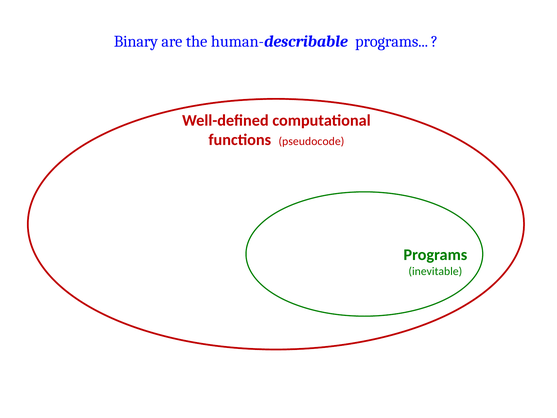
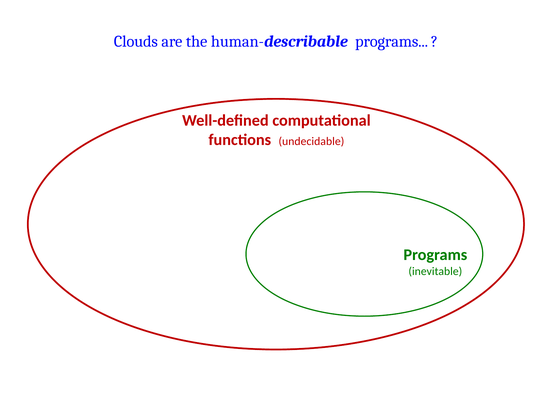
Binary: Binary -> Clouds
pseudocode: pseudocode -> undecidable
